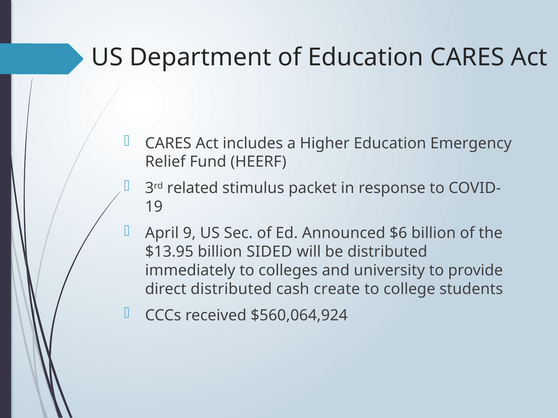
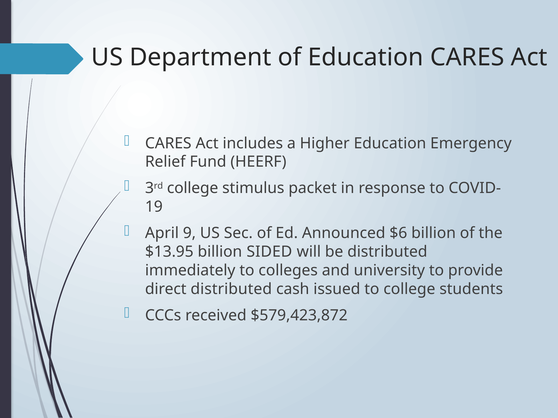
3rd related: related -> college
create: create -> issued
$560,064,924: $560,064,924 -> $579,423,872
